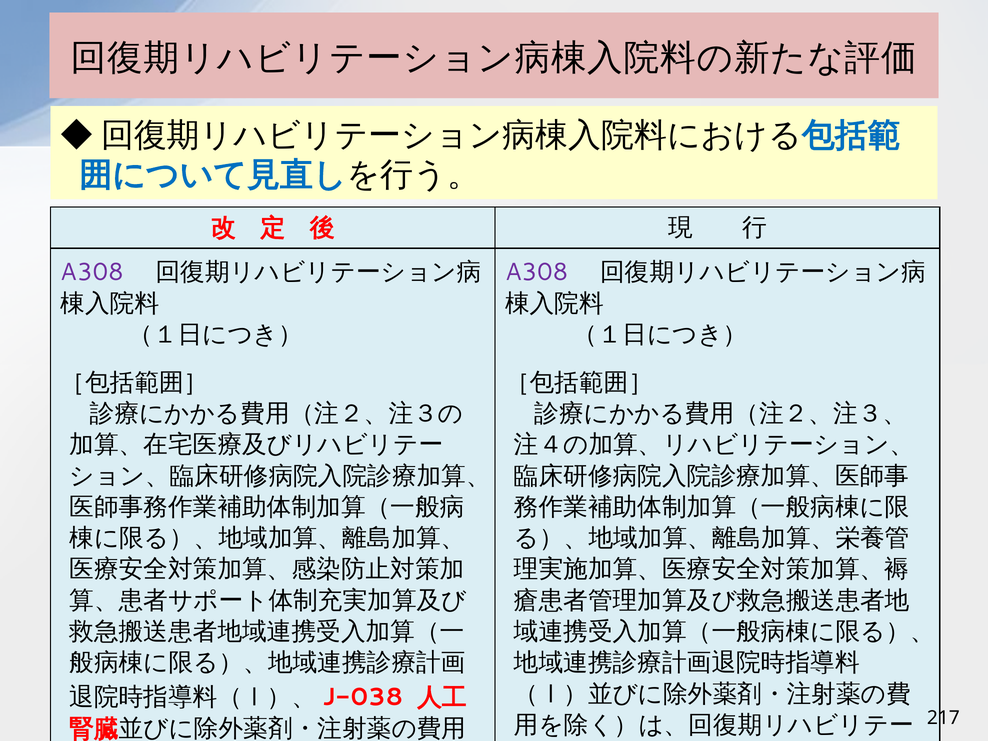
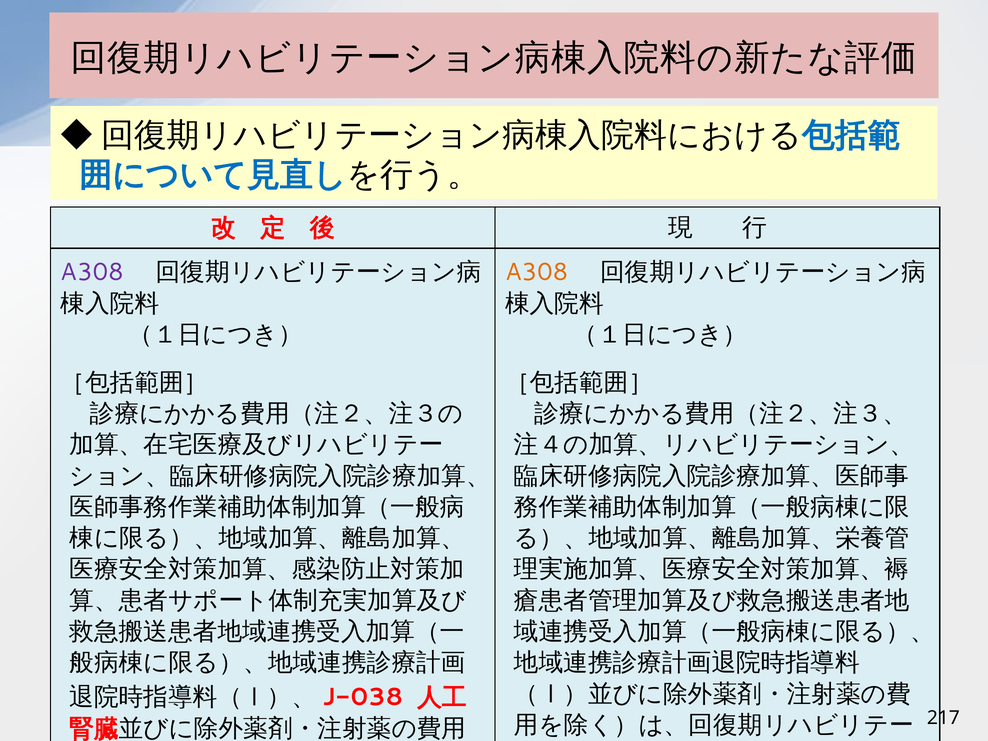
A308 at (537, 272) colour: purple -> orange
